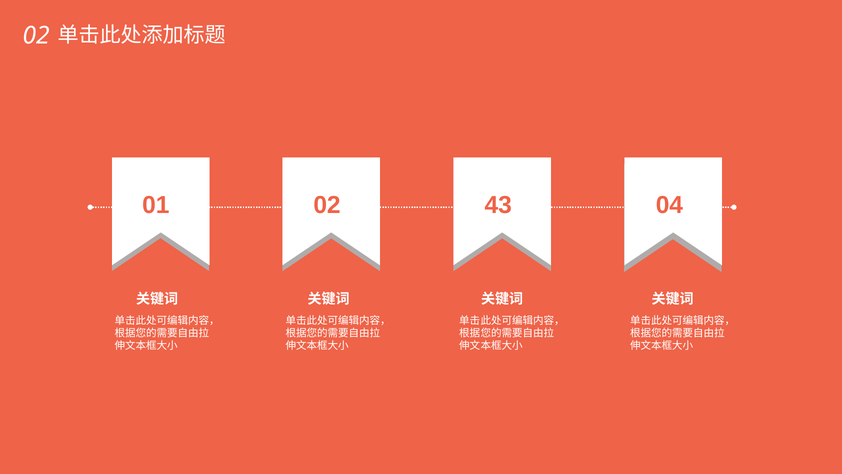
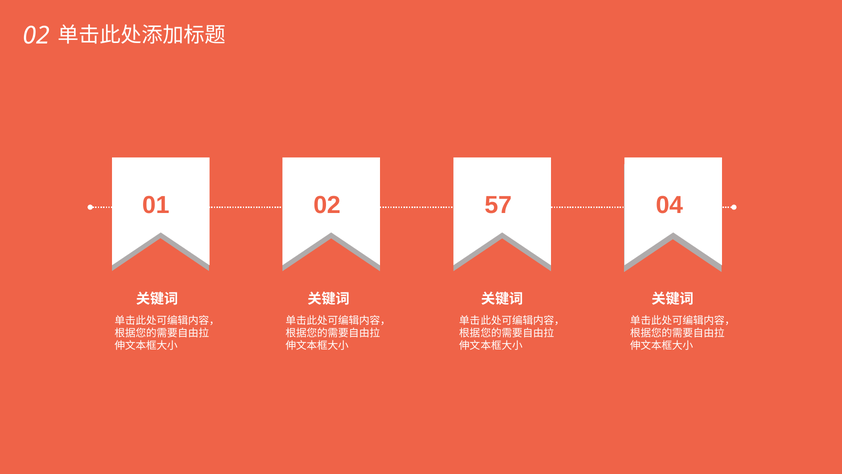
43: 43 -> 57
